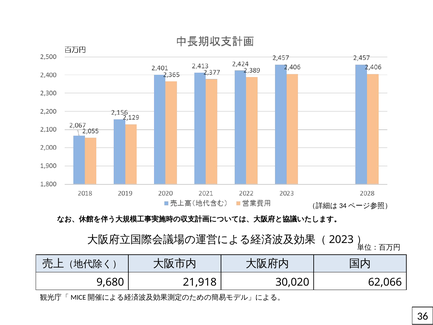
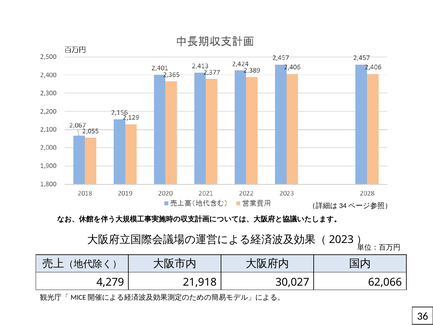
9,680: 9,680 -> 4,279
30,020: 30,020 -> 30,027
